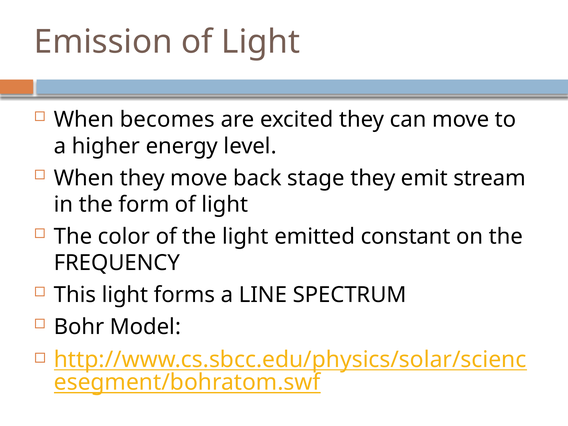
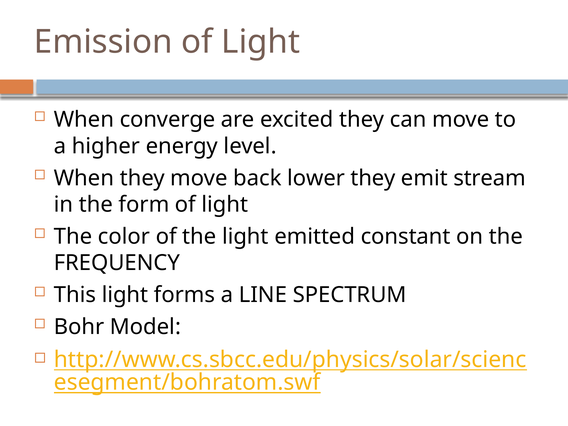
becomes: becomes -> converge
stage: stage -> lower
